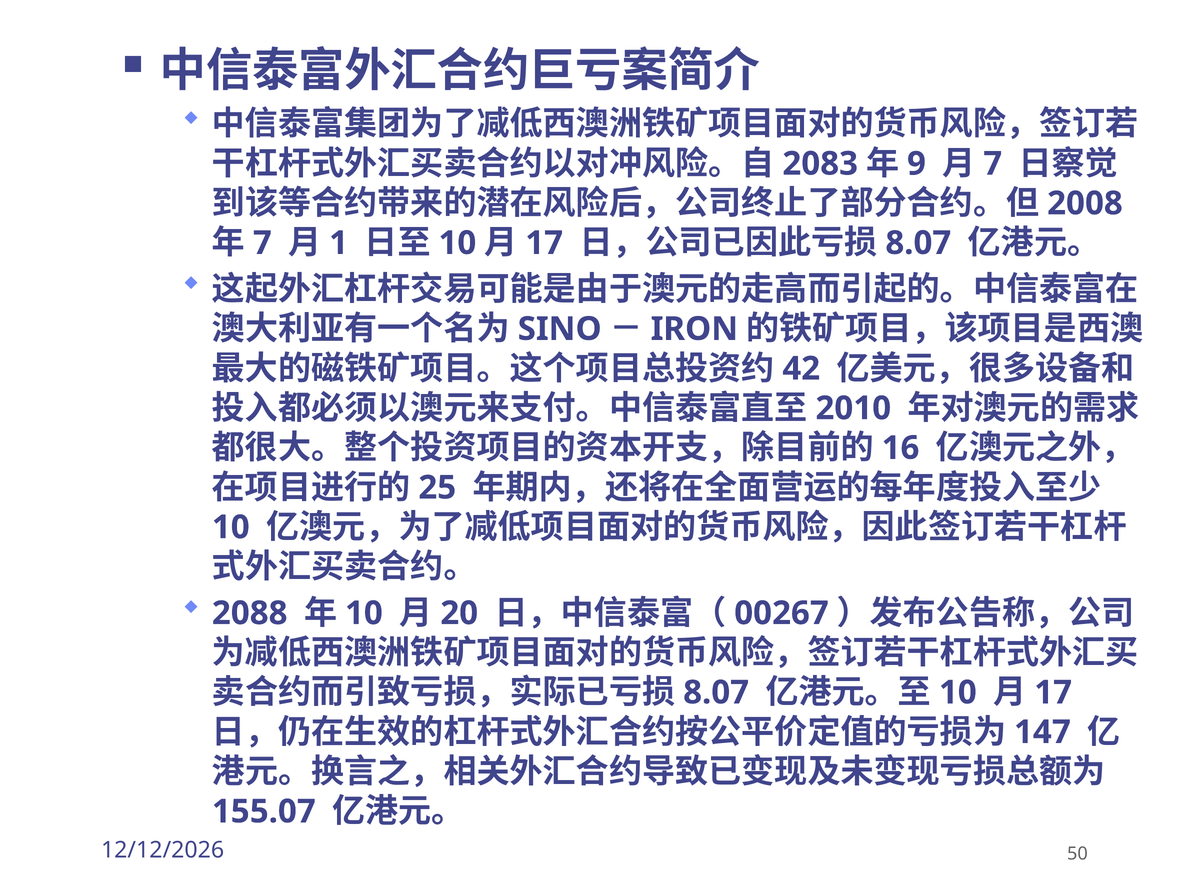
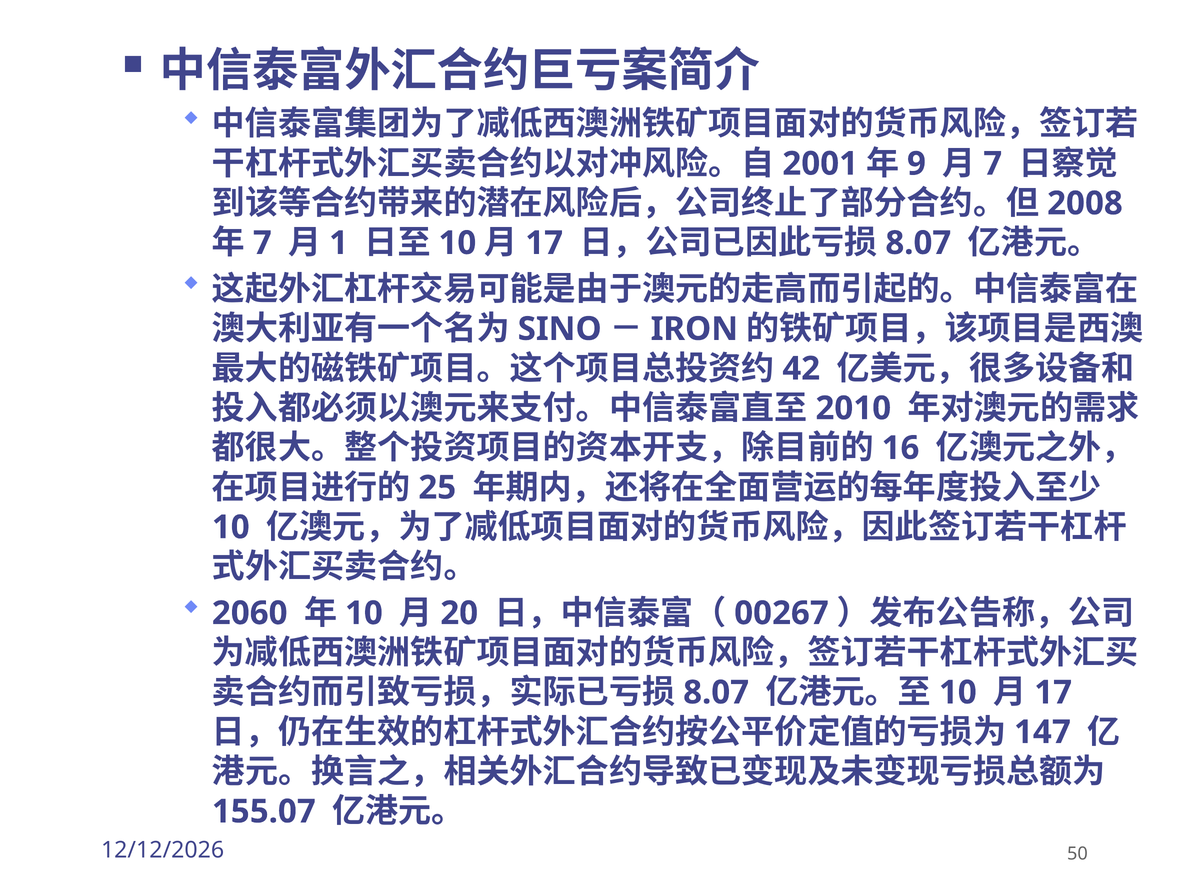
2083: 2083 -> 2001
2088: 2088 -> 2060
